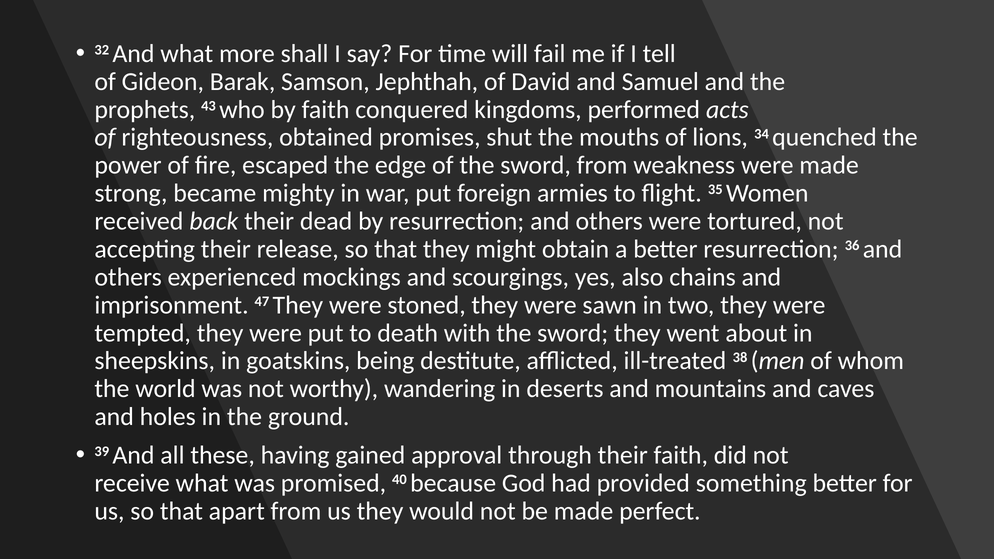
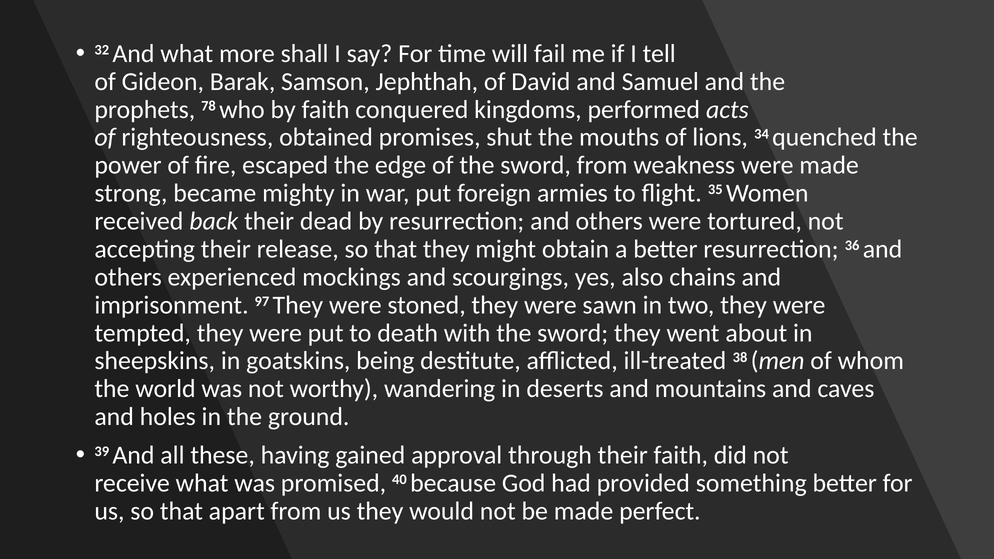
43: 43 -> 78
47: 47 -> 97
